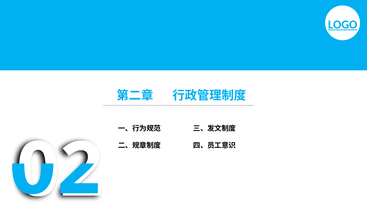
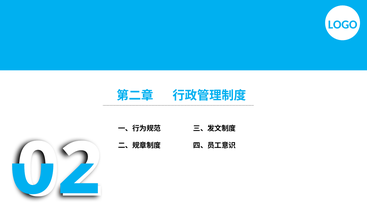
LOGO underline: present -> none
